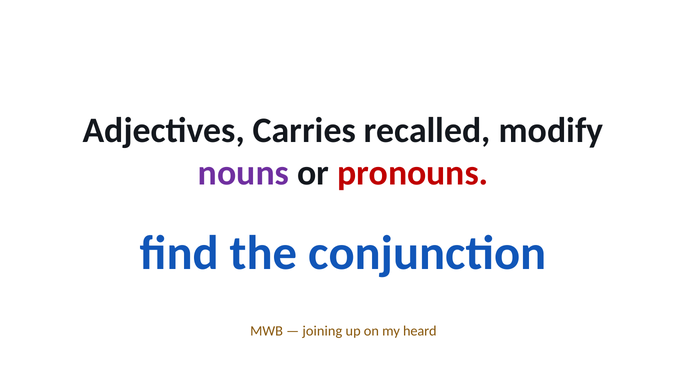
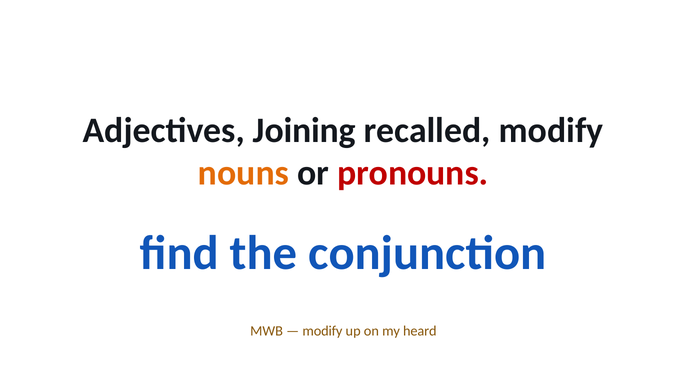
Carries: Carries -> Joining
nouns colour: purple -> orange
joining at (322, 332): joining -> modify
